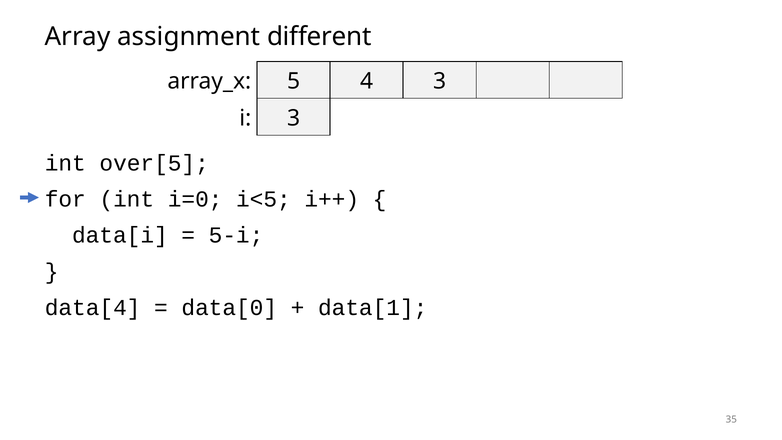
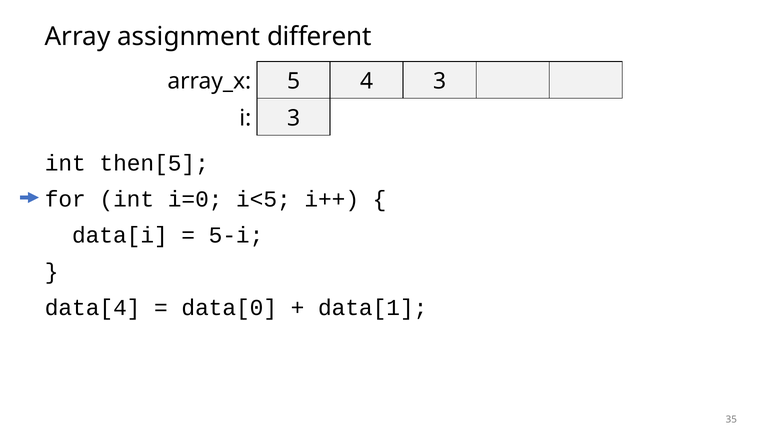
over[5: over[5 -> then[5
